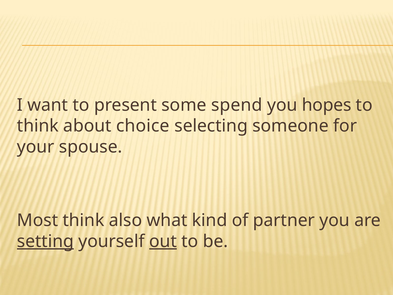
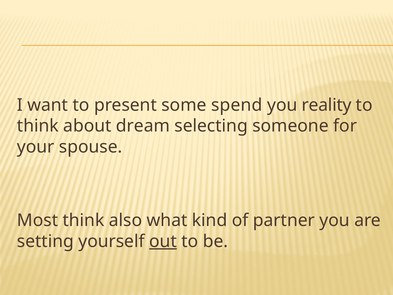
hopes: hopes -> reality
choice: choice -> dream
setting underline: present -> none
